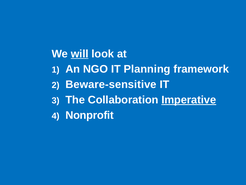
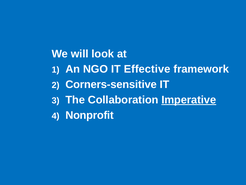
will underline: present -> none
Planning: Planning -> Effective
Beware-sensitive: Beware-sensitive -> Corners-sensitive
